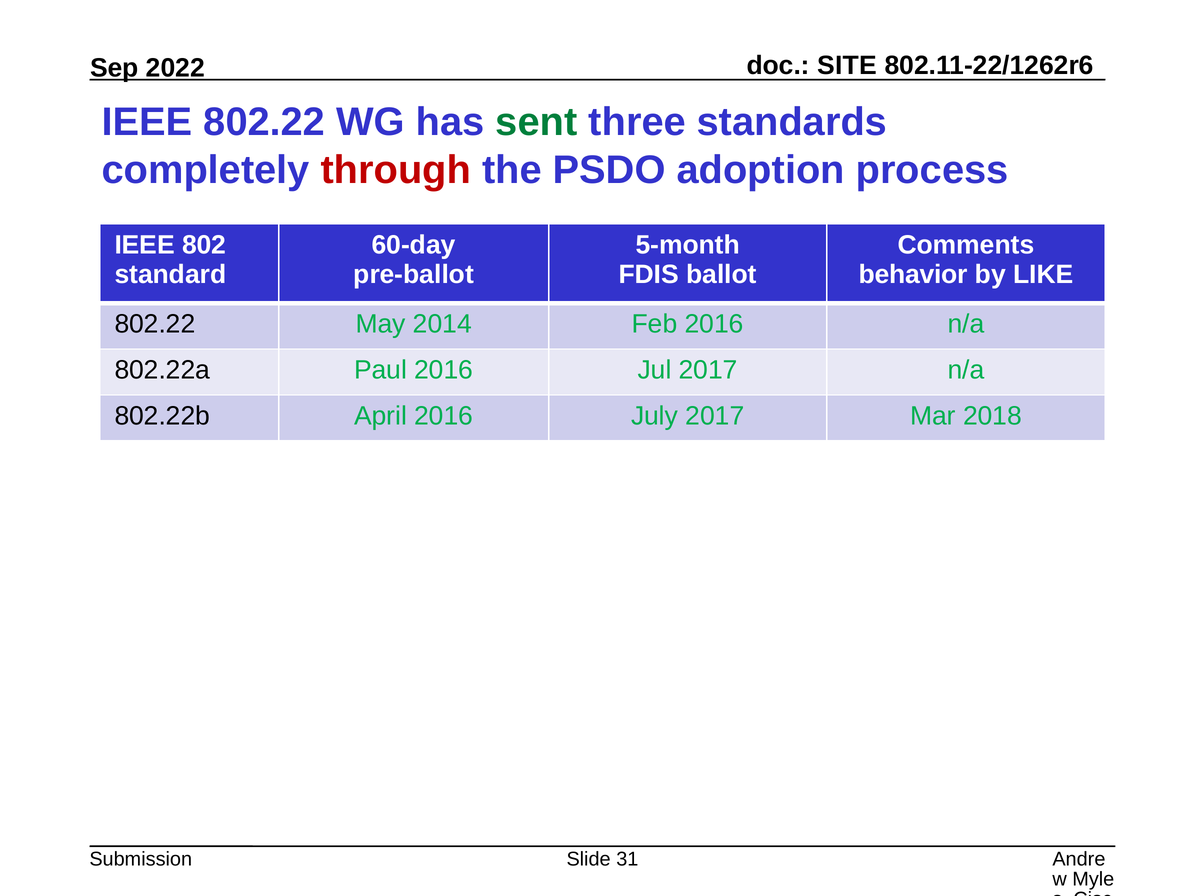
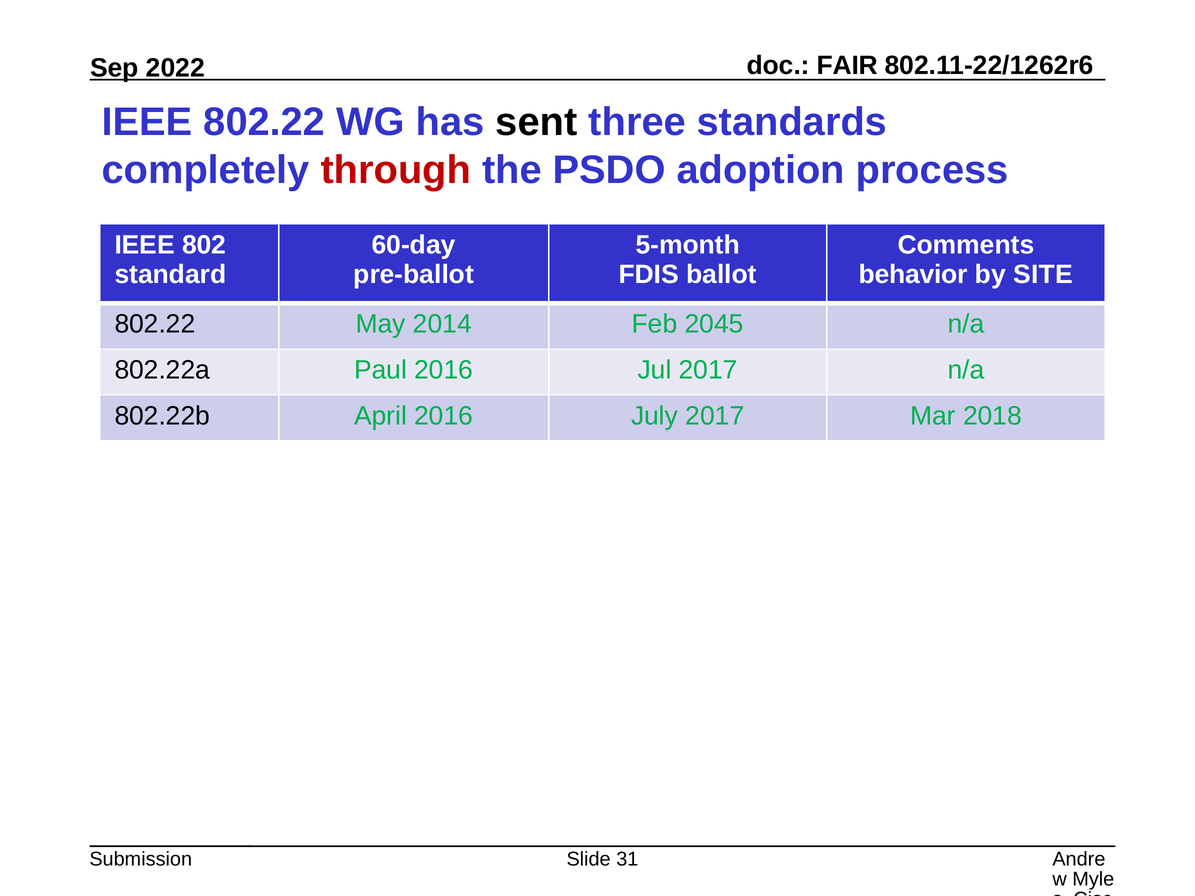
SITE: SITE -> FAIR
sent colour: green -> black
LIKE: LIKE -> SITE
Feb 2016: 2016 -> 2045
